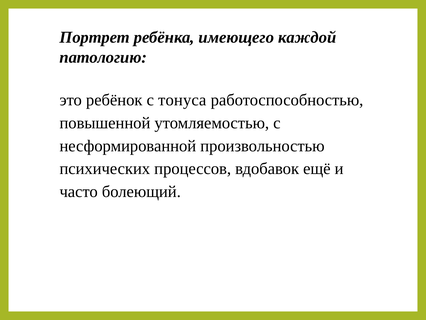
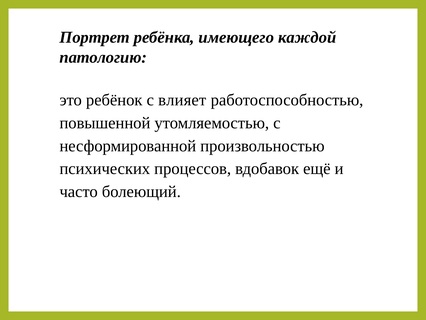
тонуса: тонуса -> влияет
